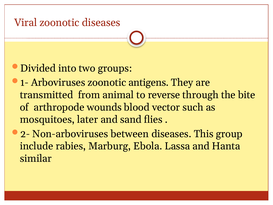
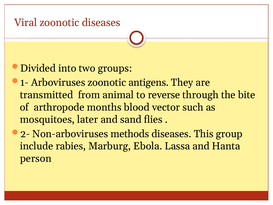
wounds: wounds -> months
between: between -> methods
similar: similar -> person
